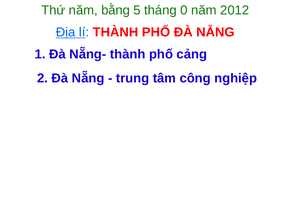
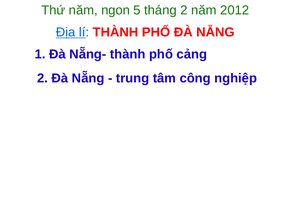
bằng: bằng -> ngon
tháng 0: 0 -> 2
